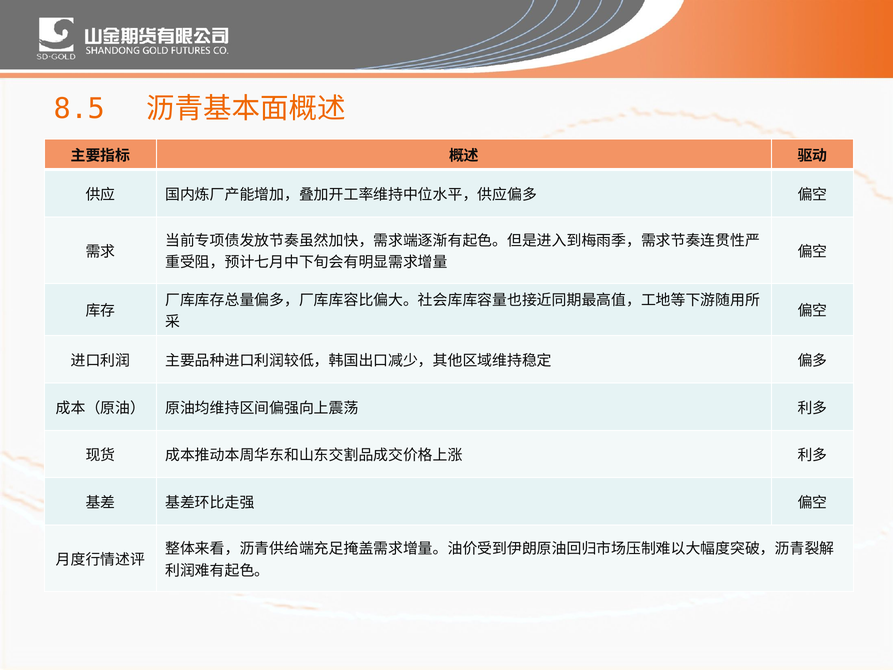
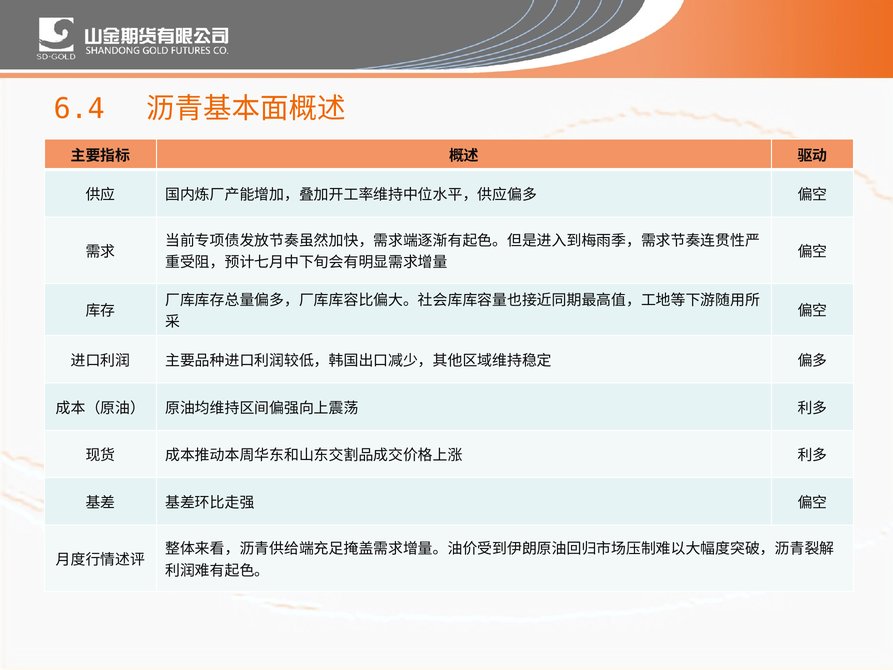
8.5: 8.5 -> 6.4
